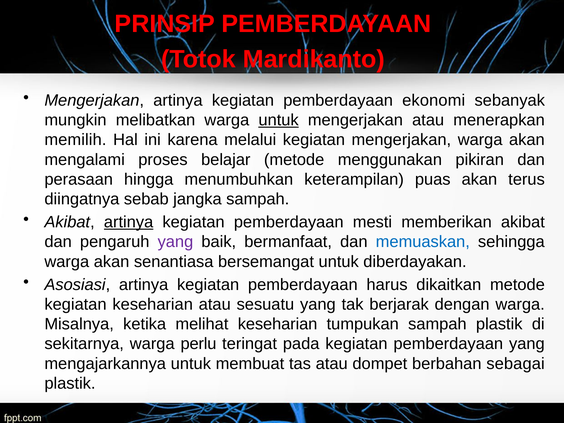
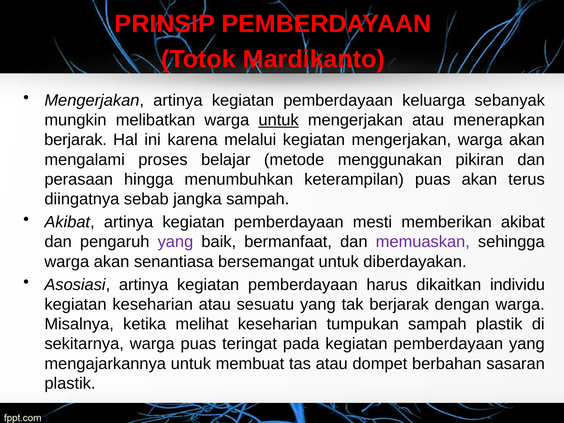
ekonomi: ekonomi -> keluarga
memilih at (75, 140): memilih -> berjarak
artinya at (129, 222) underline: present -> none
memuaskan colour: blue -> purple
dikaitkan metode: metode -> individu
warga perlu: perlu -> puas
sebagai: sebagai -> sasaran
